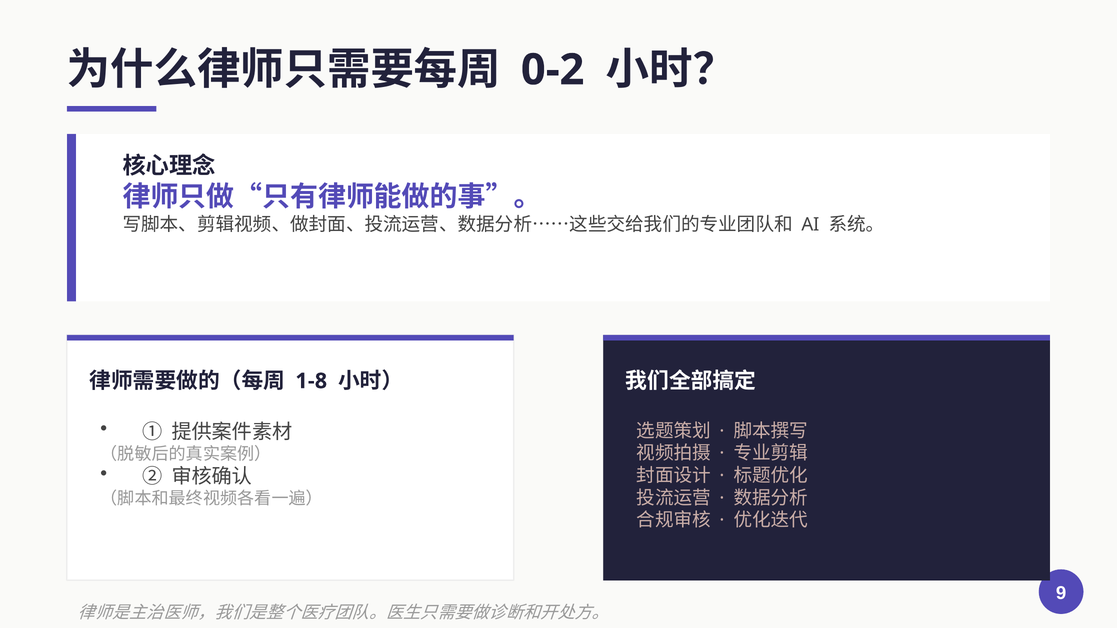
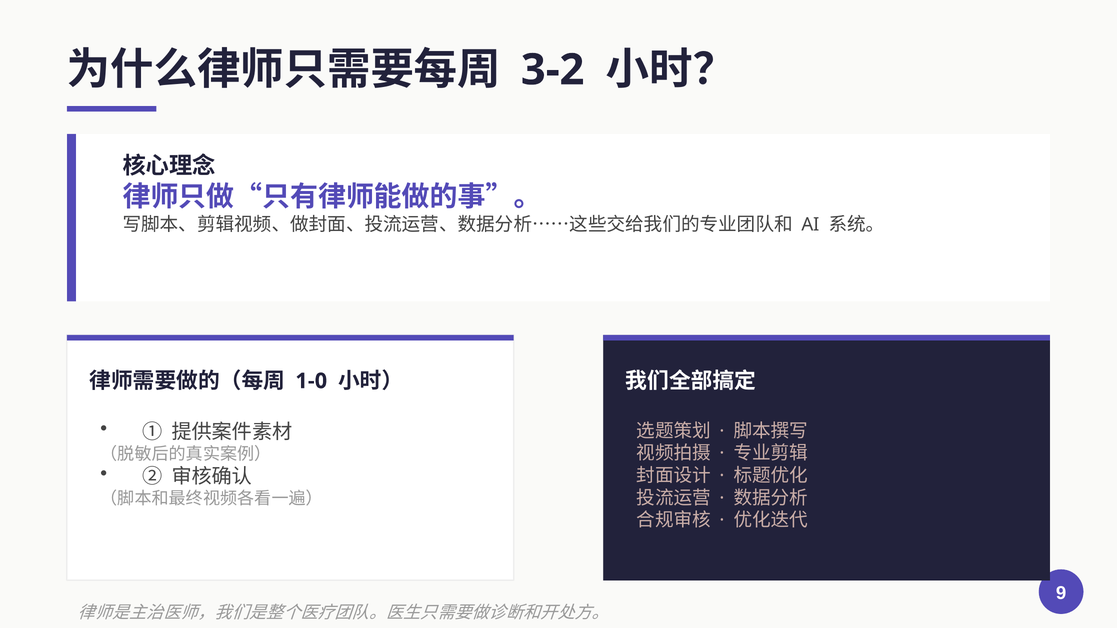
0-2: 0-2 -> 3-2
1-8: 1-8 -> 1-0
